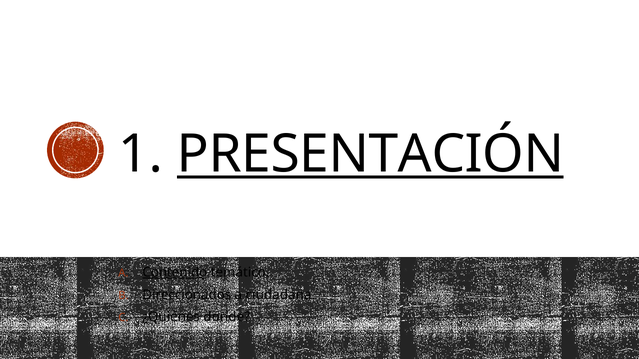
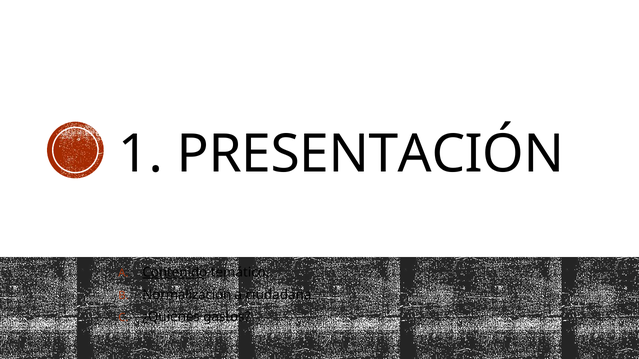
PRESENTACIÓN underline: present -> none
Direccionados: Direccionados -> Normalización
donde: donde -> gastos
